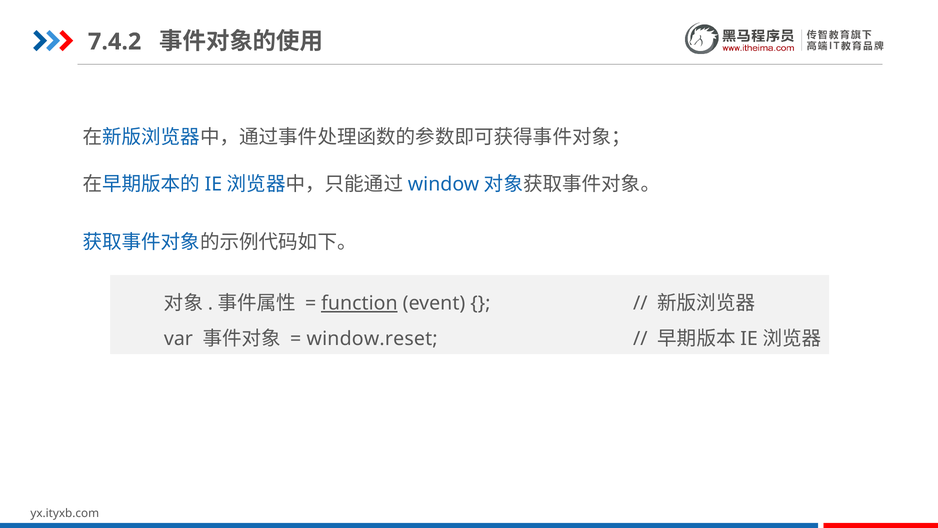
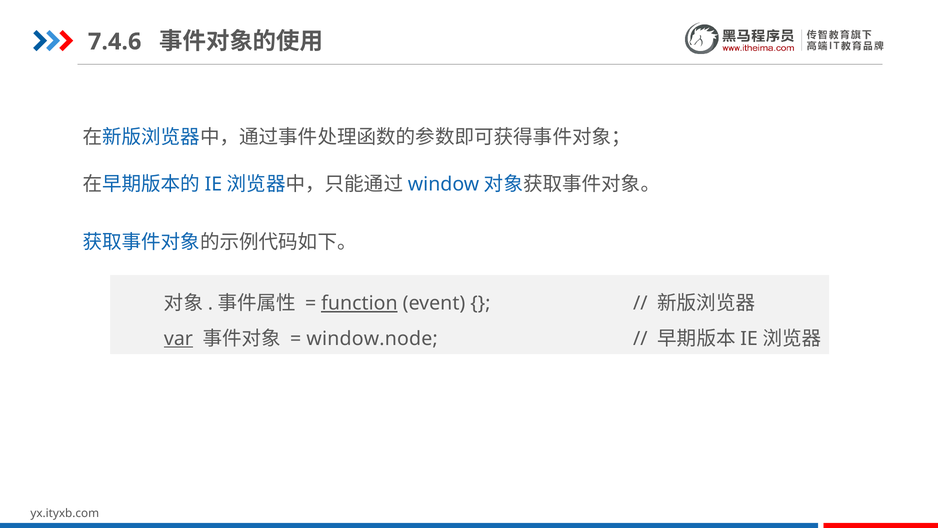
7.4.2: 7.4.2 -> 7.4.6
var underline: none -> present
window.reset: window.reset -> window.node
